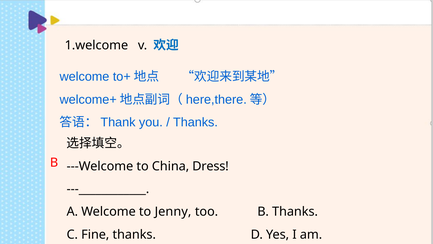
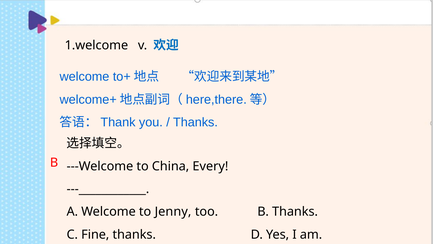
Dress: Dress -> Every
